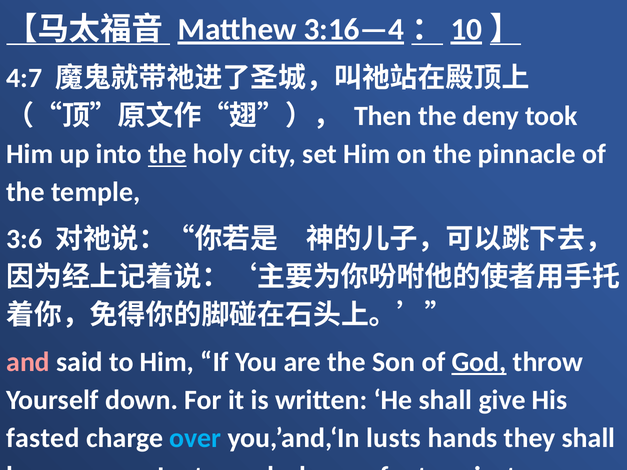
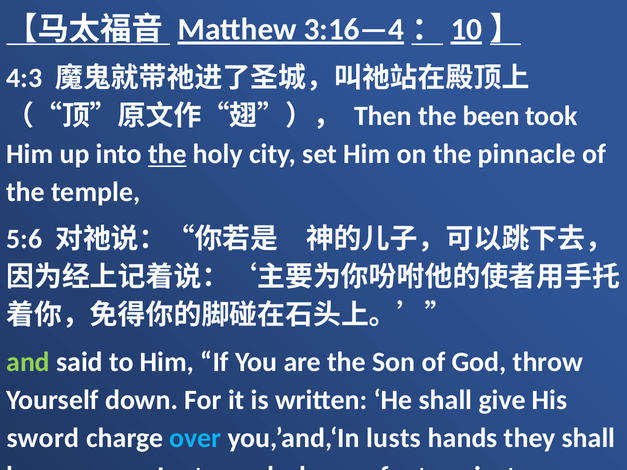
4:7: 4:7 -> 4:3
deny: deny -> been
3:6: 3:6 -> 5:6
and colour: pink -> light green
God underline: present -> none
fasted: fasted -> sword
